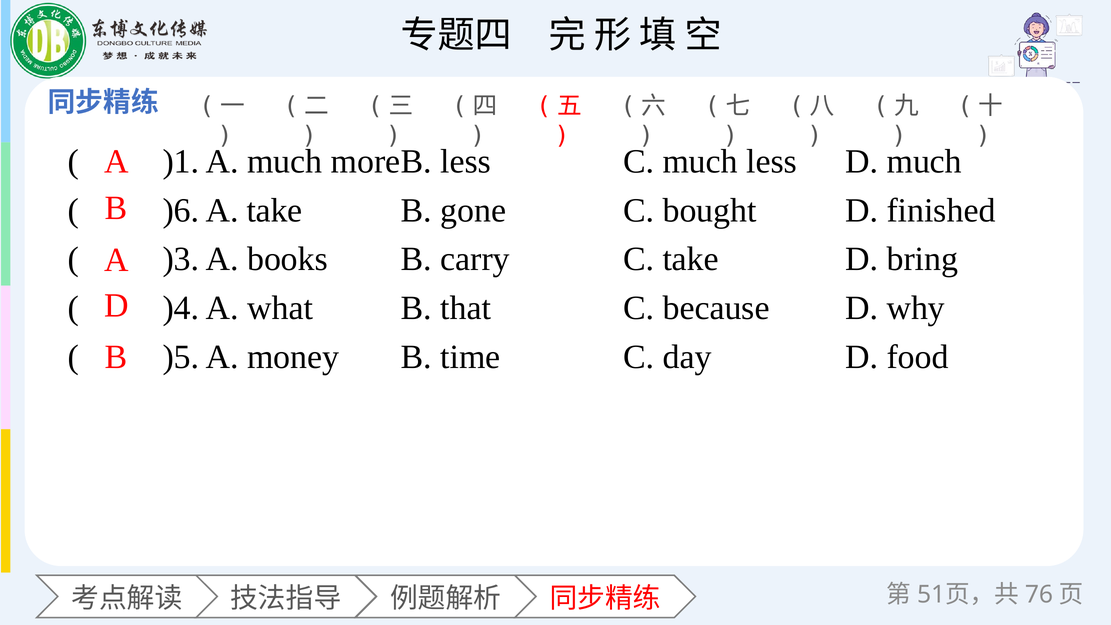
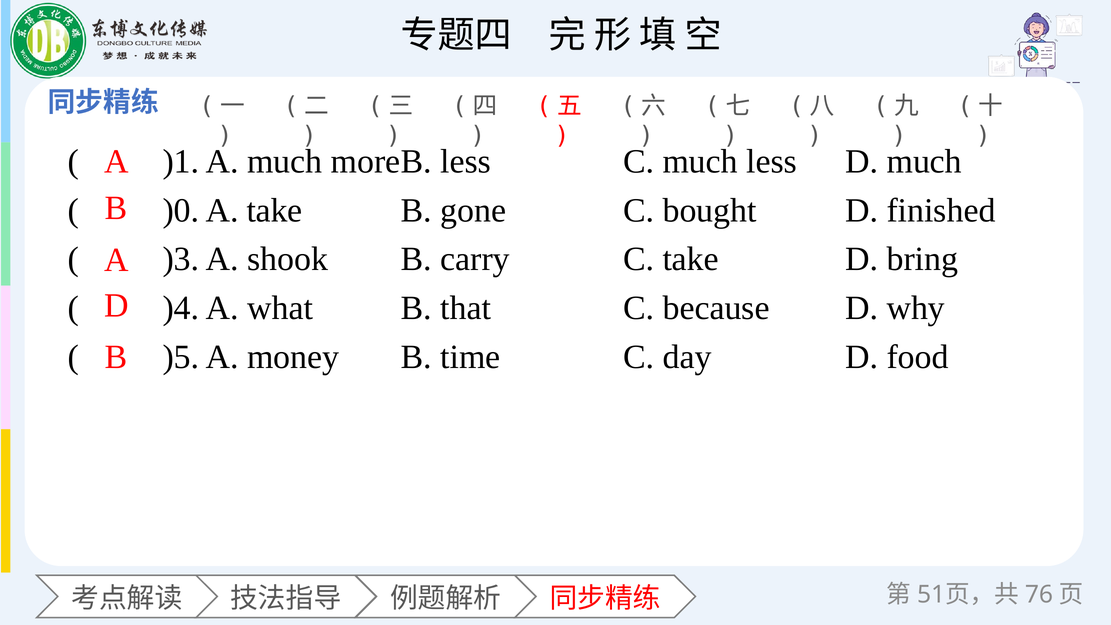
)6: )6 -> )0
books: books -> shook
